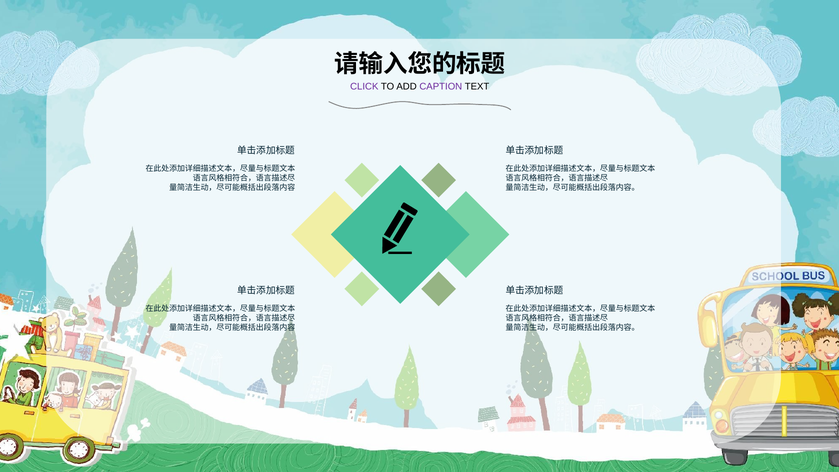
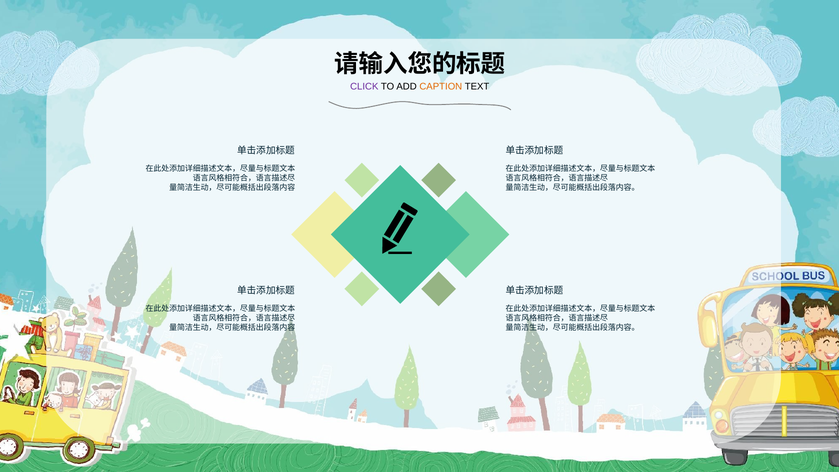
CAPTION colour: purple -> orange
